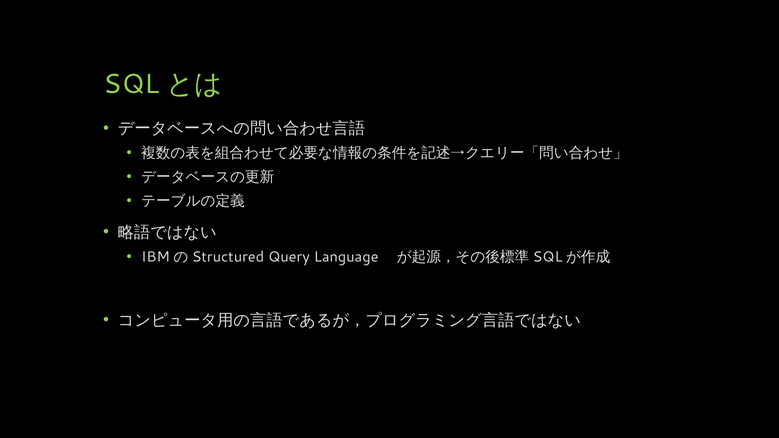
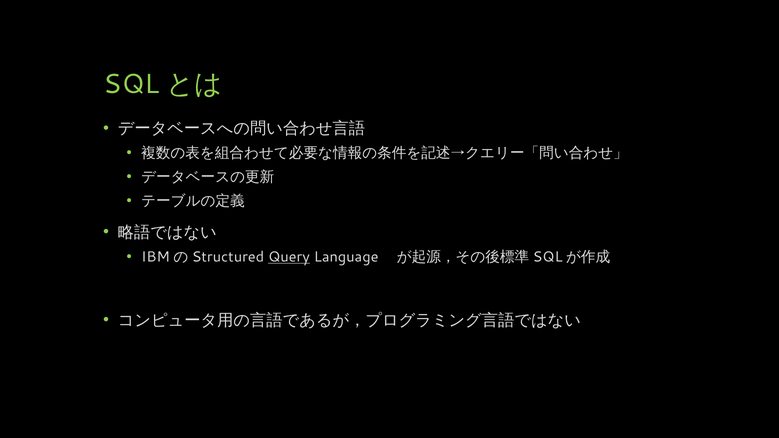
Query underline: none -> present
